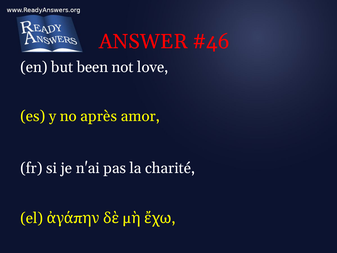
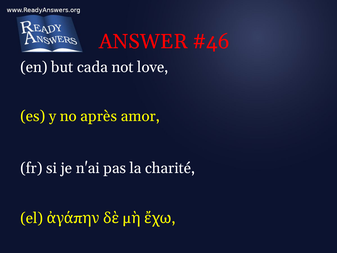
been: been -> cada
